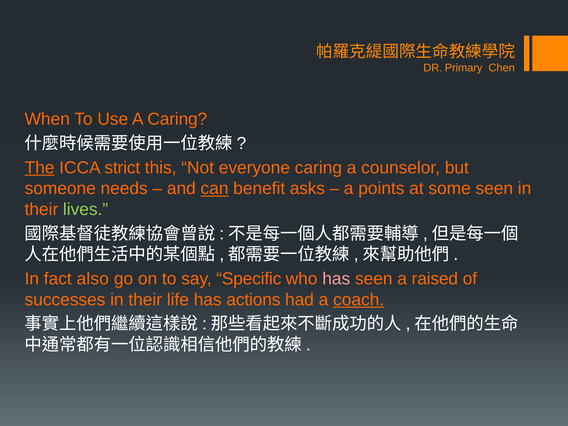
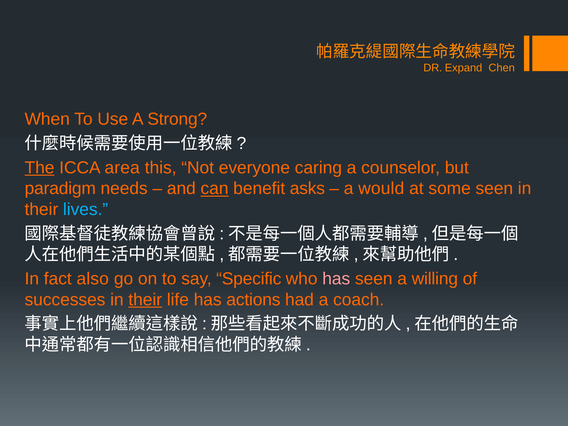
Primary: Primary -> Expand
A Caring: Caring -> Strong
strict: strict -> area
someone: someone -> paradigm
points: points -> would
lives colour: light green -> light blue
raised: raised -> willing
their at (145, 300) underline: none -> present
coach underline: present -> none
